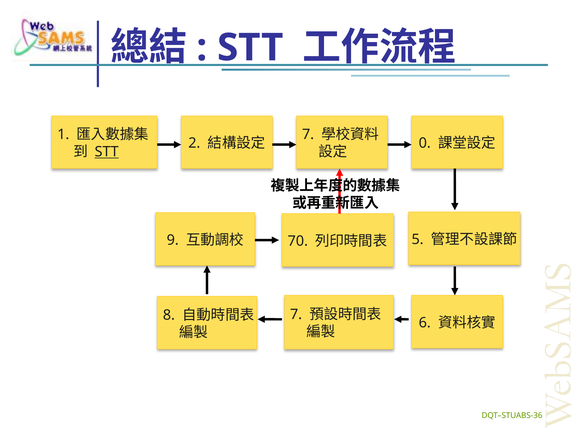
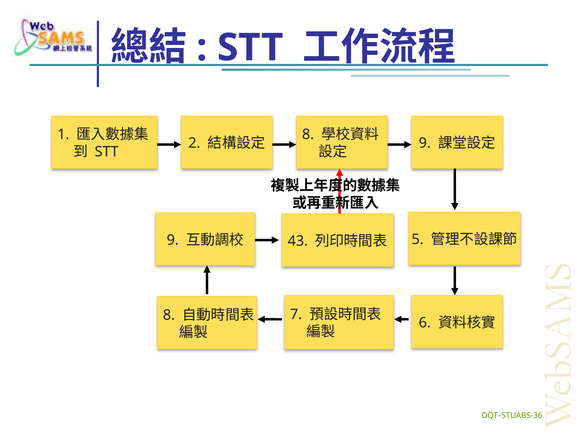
7 at (308, 135): 7 -> 8
STT at (107, 152) underline: present -> none
0 at (425, 143): 0 -> 9
70: 70 -> 43
